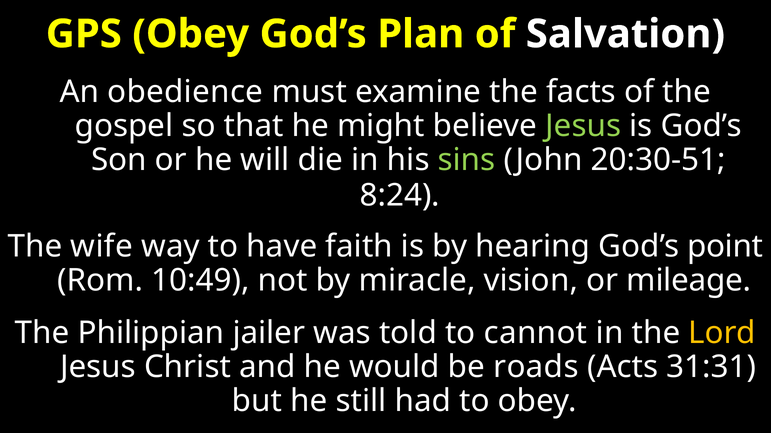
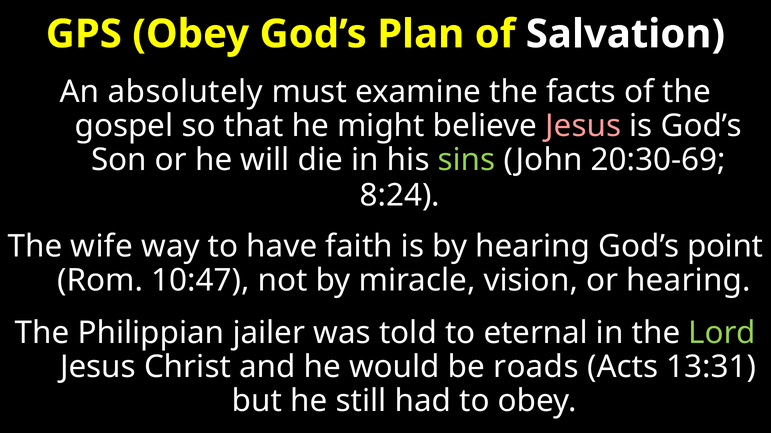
obedience: obedience -> absolutely
Jesus at (583, 126) colour: light green -> pink
20:30-51: 20:30-51 -> 20:30-69
10:49: 10:49 -> 10:47
or mileage: mileage -> hearing
cannot: cannot -> eternal
Lord colour: yellow -> light green
31:31: 31:31 -> 13:31
